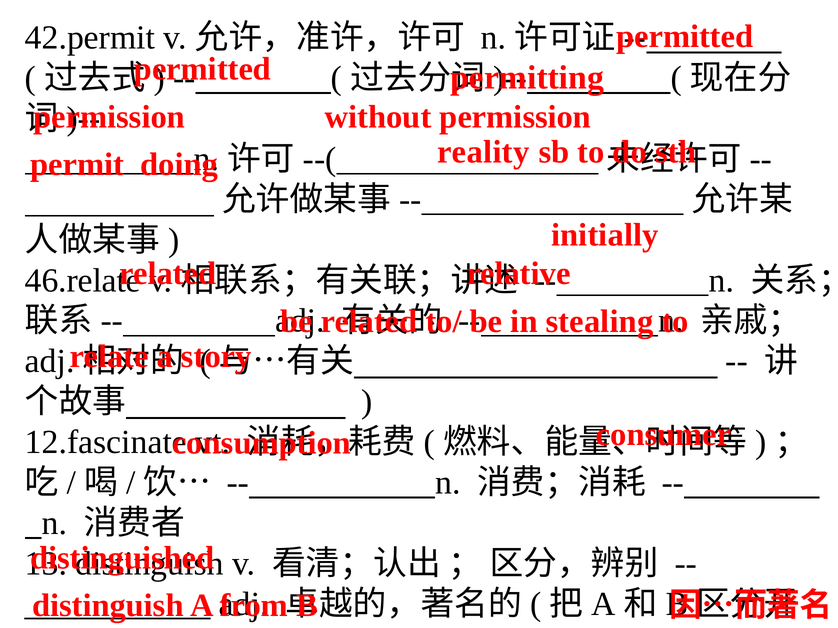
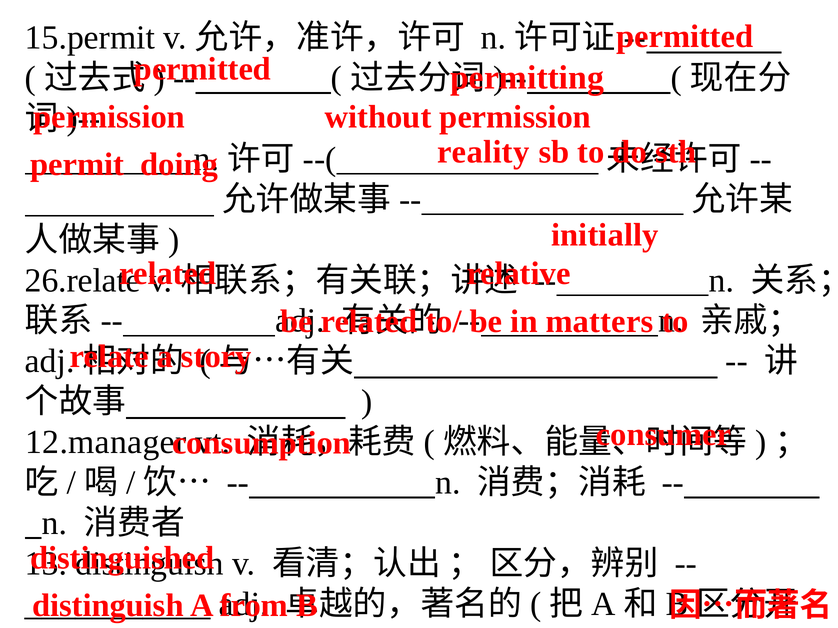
42.permit: 42.permit -> 15.permit
46.relate: 46.relate -> 26.relate
stealing: stealing -> matters
12.fascinate: 12.fascinate -> 12.manager
